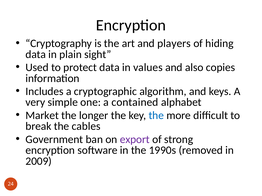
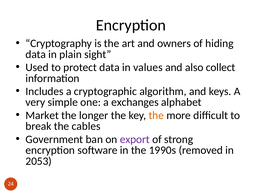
players: players -> owners
copies: copies -> collect
contained: contained -> exchanges
the at (156, 116) colour: blue -> orange
2009: 2009 -> 2053
